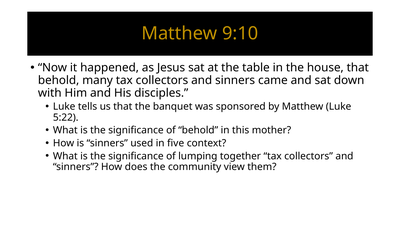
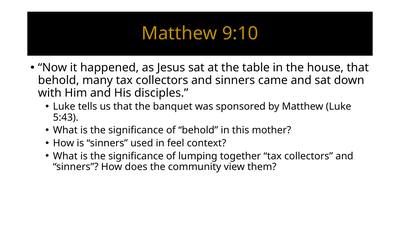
5:22: 5:22 -> 5:43
five: five -> feel
